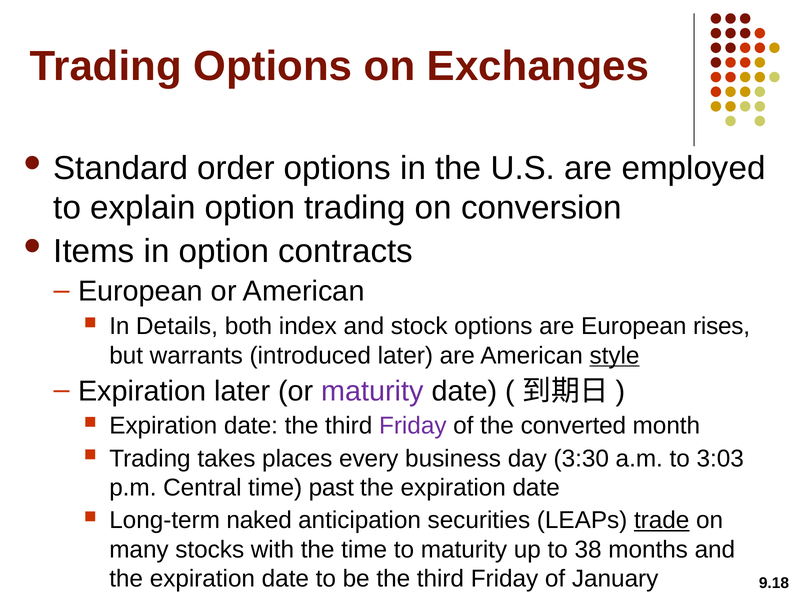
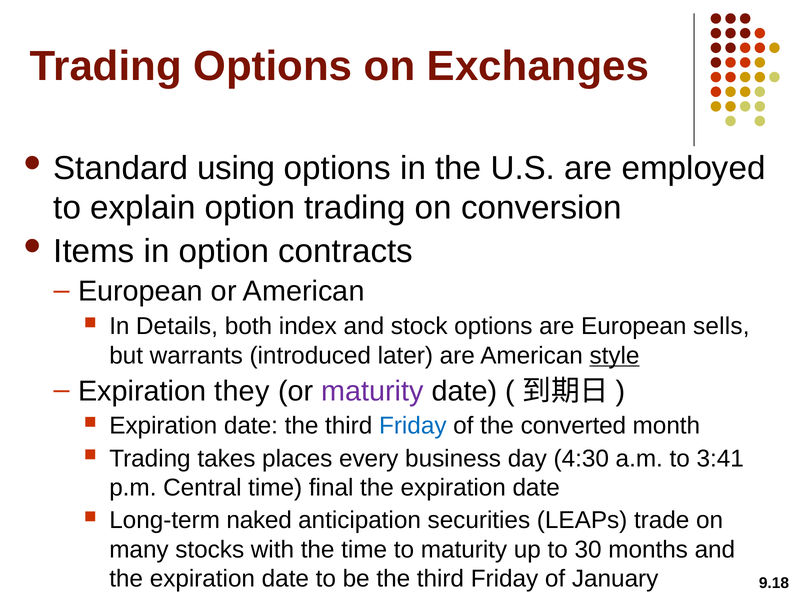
order: order -> using
rises: rises -> sells
Expiration later: later -> they
Friday at (413, 426) colour: purple -> blue
3:30: 3:30 -> 4:30
3:03: 3:03 -> 3:41
past: past -> final
trade underline: present -> none
38: 38 -> 30
